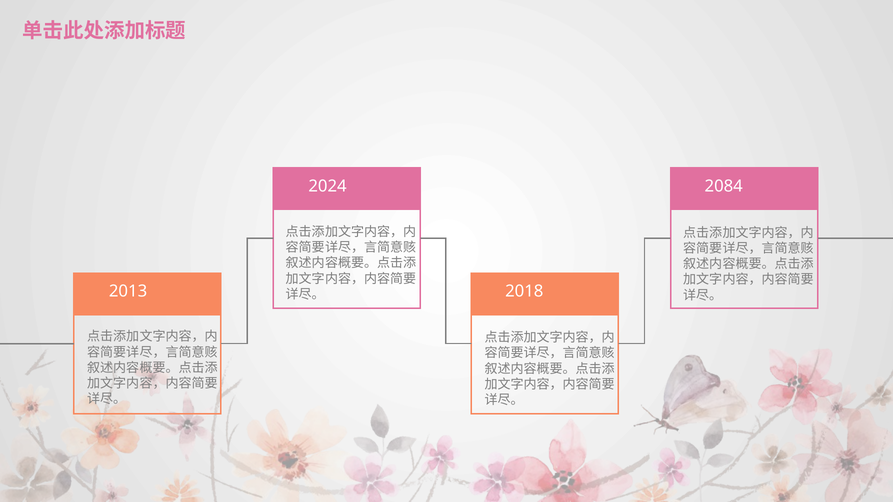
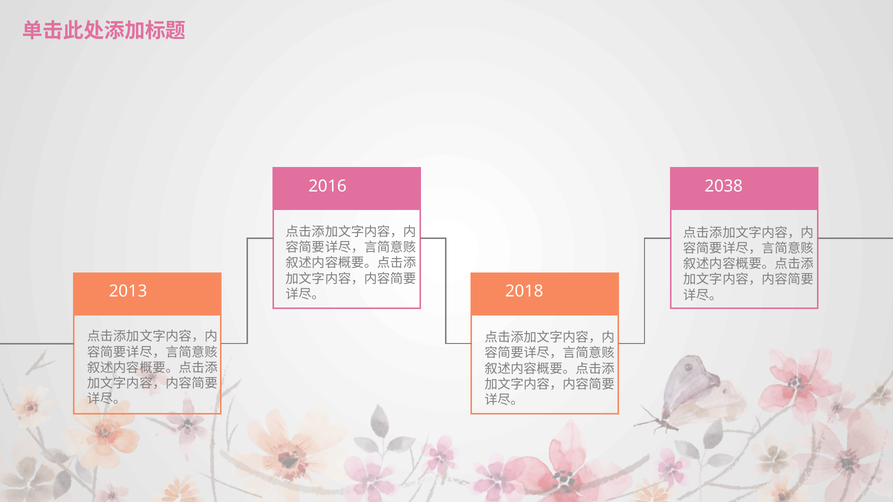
2024: 2024 -> 2016
2084: 2084 -> 2038
